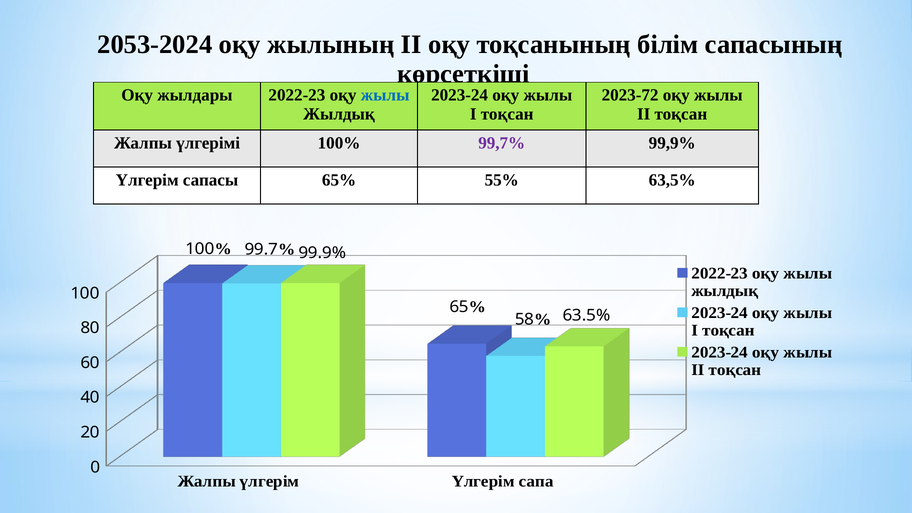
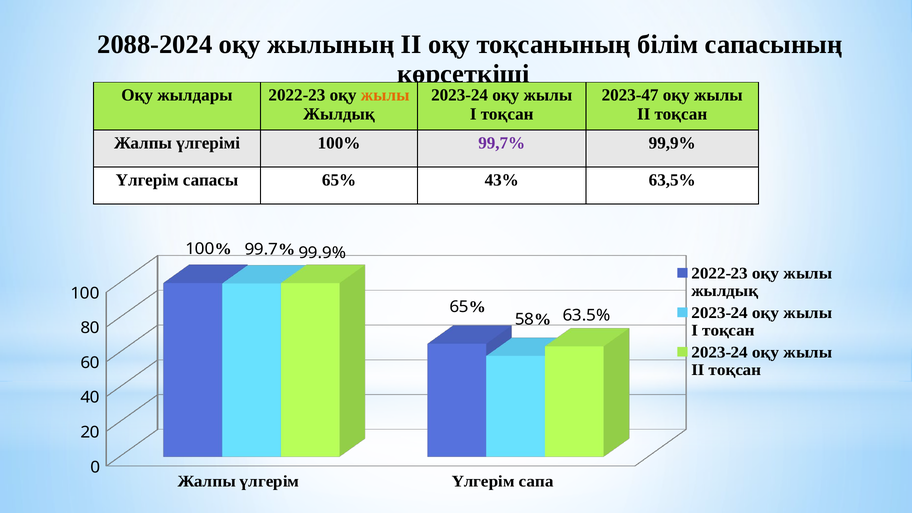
2053-2024: 2053-2024 -> 2088-2024
жылы at (385, 95) colour: blue -> orange
2023-72: 2023-72 -> 2023-47
55%: 55% -> 43%
